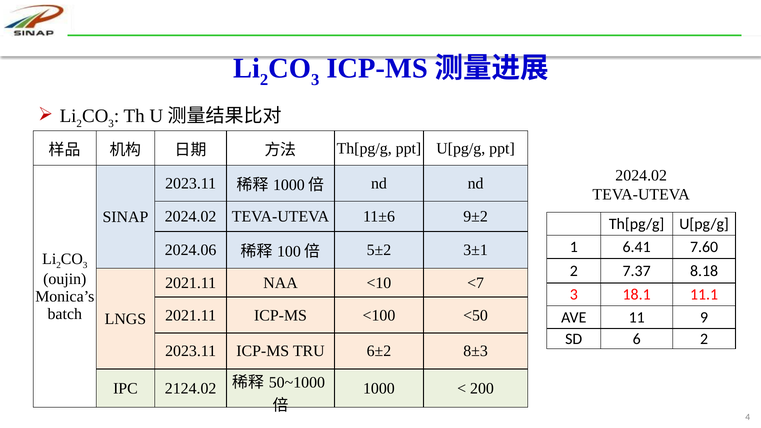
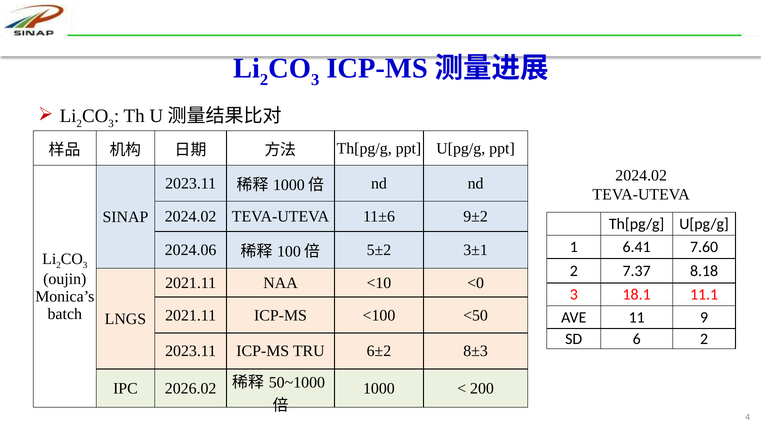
<7: <7 -> <0
2124.02: 2124.02 -> 2026.02
